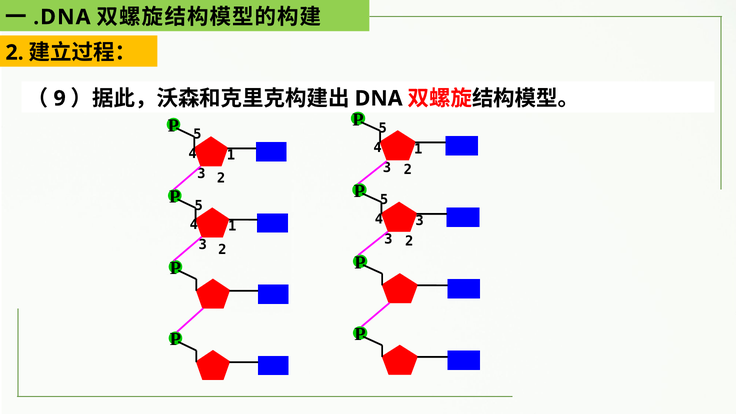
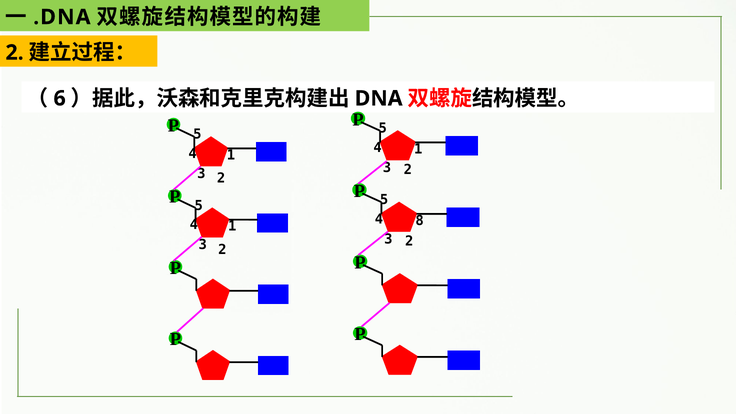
9: 9 -> 6
4 3: 3 -> 8
